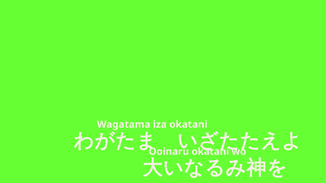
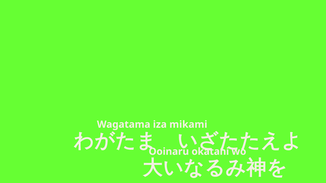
iza okatani: okatani -> mikami
